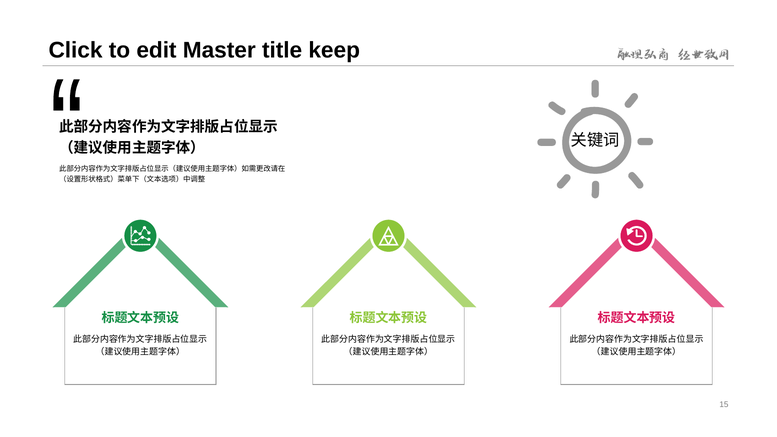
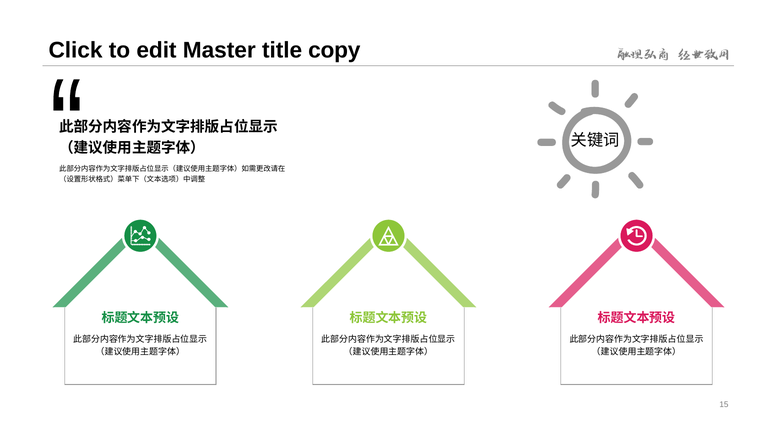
keep: keep -> copy
